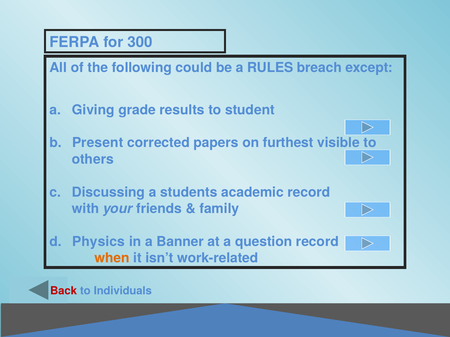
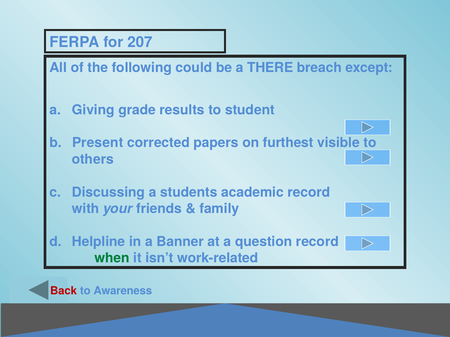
300: 300 -> 207
RULES: RULES -> THERE
Physics: Physics -> Helpline
when colour: orange -> green
Individuals: Individuals -> Awareness
